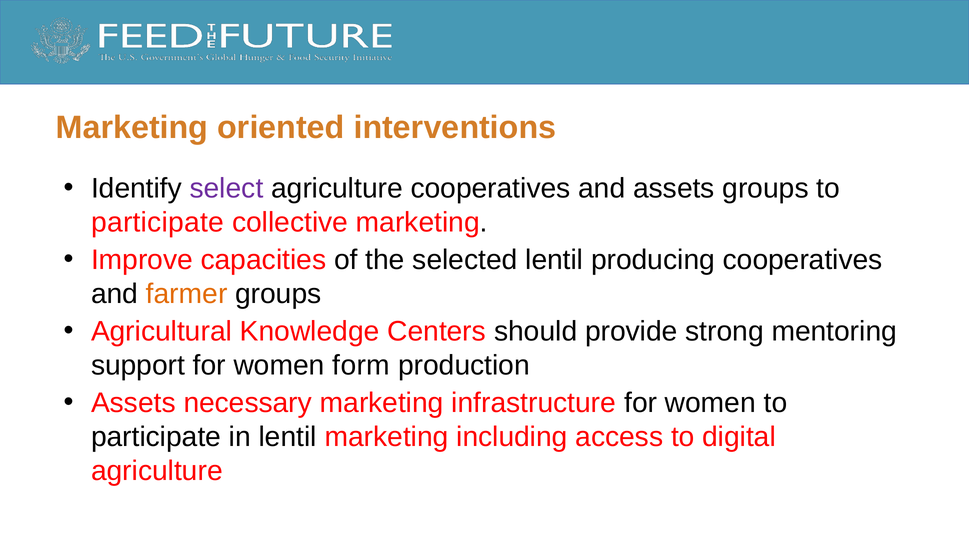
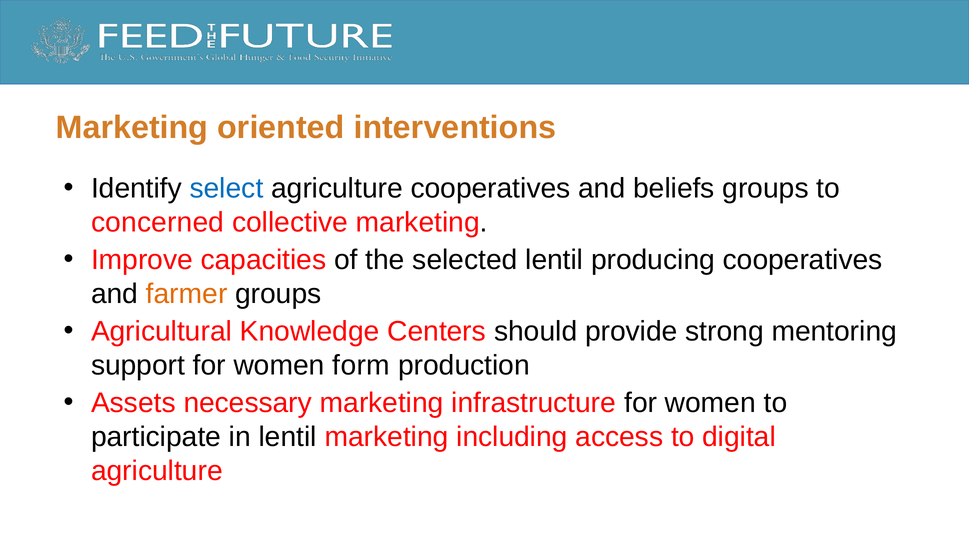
select colour: purple -> blue
and assets: assets -> beliefs
participate at (158, 222): participate -> concerned
